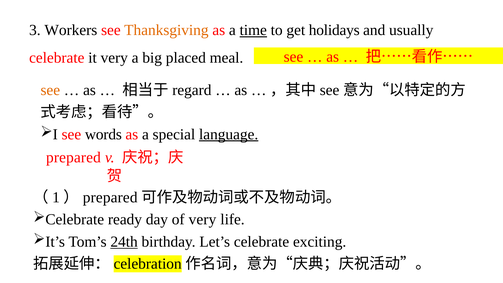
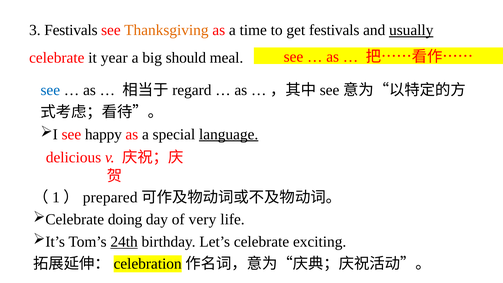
3 Workers: Workers -> Festivals
time underline: present -> none
get holidays: holidays -> festivals
usually underline: none -> present
it very: very -> year
placed: placed -> should
see at (50, 90) colour: orange -> blue
words: words -> happy
prepared at (73, 158): prepared -> delicious
ready: ready -> doing
